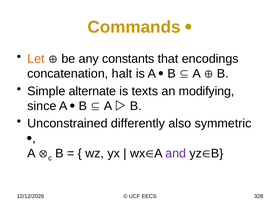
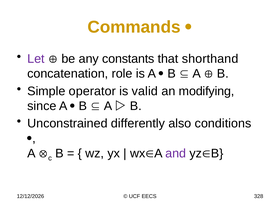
Let colour: orange -> purple
encodings: encodings -> shorthand
halt: halt -> role
alternate: alternate -> operator
texts: texts -> valid
symmetric: symmetric -> conditions
